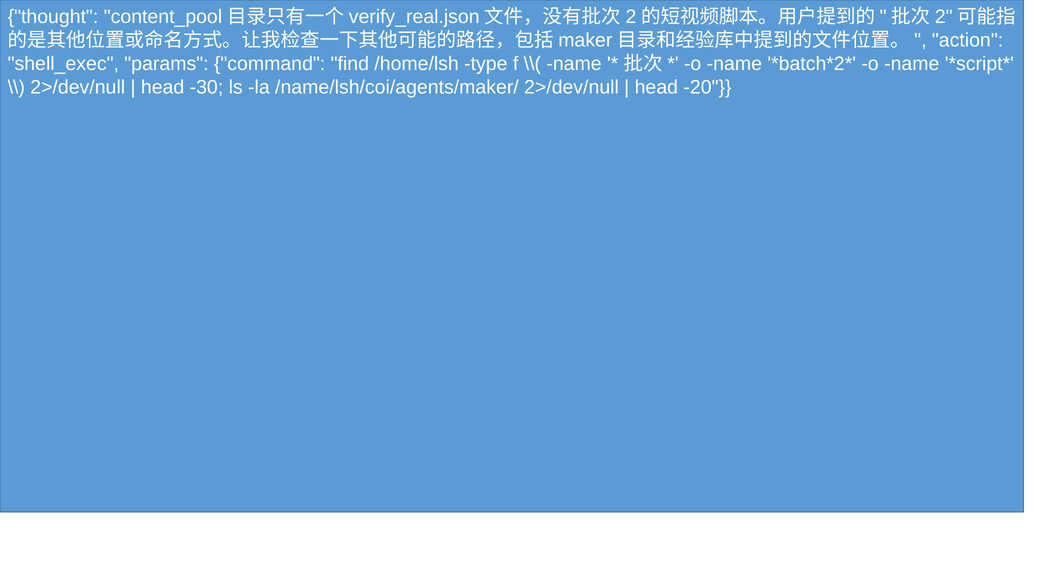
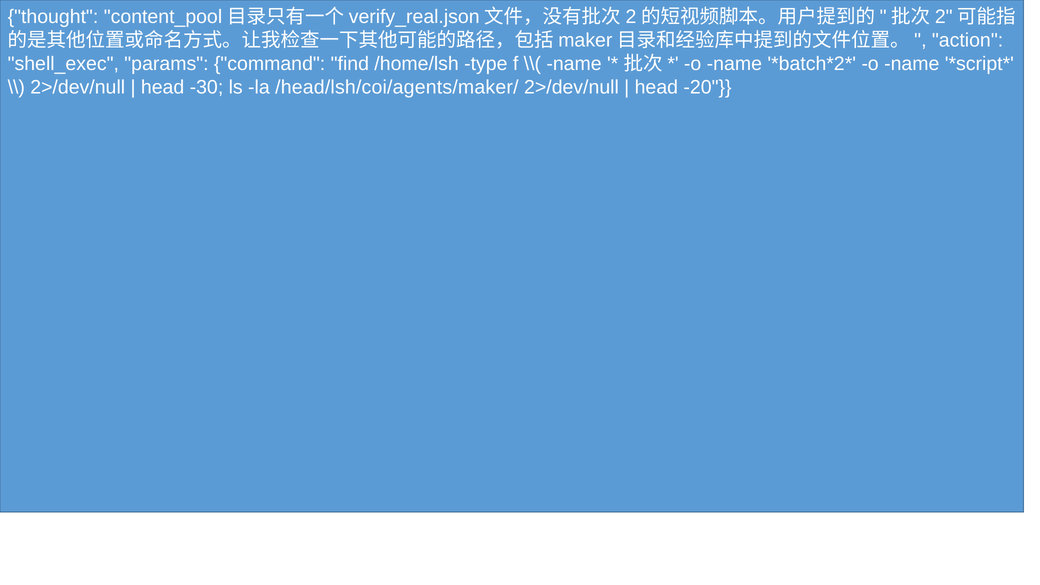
/name/lsh/coi/agents/maker/: /name/lsh/coi/agents/maker/ -> /head/lsh/coi/agents/maker/
